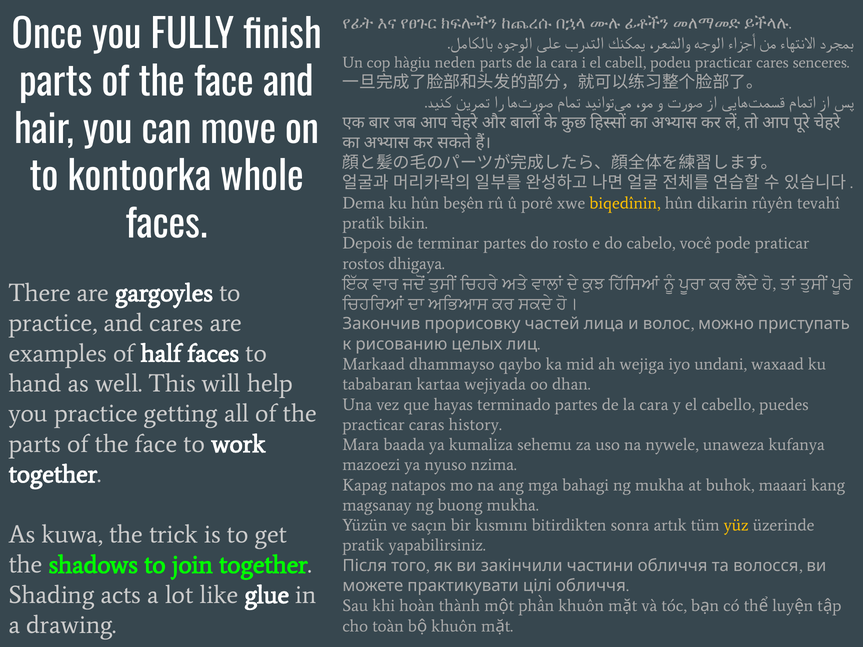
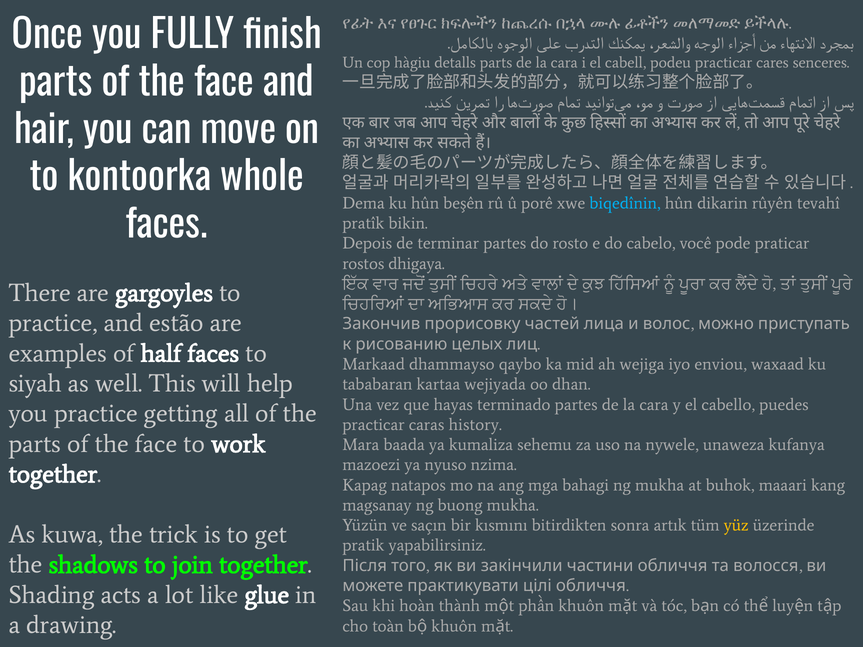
neden: neden -> detalls
biqedînin colour: yellow -> light blue
and cares: cares -> estão
undani: undani -> enviou
hand: hand -> siyah
